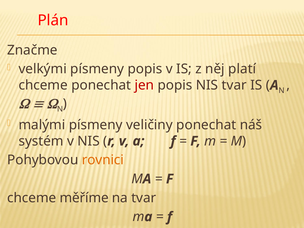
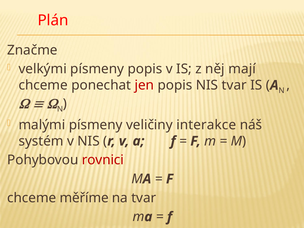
platí: platí -> mají
veličiny ponechat: ponechat -> interakce
rovnici colour: orange -> red
